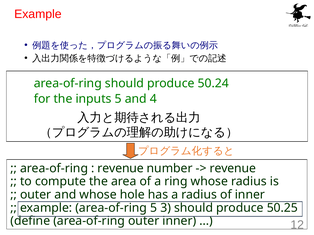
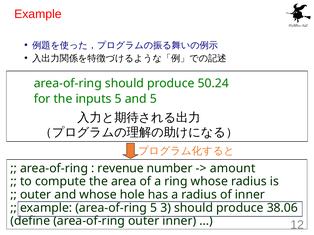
and 4: 4 -> 5
revenue at (233, 169): revenue -> amount
50.25: 50.25 -> 38.06
